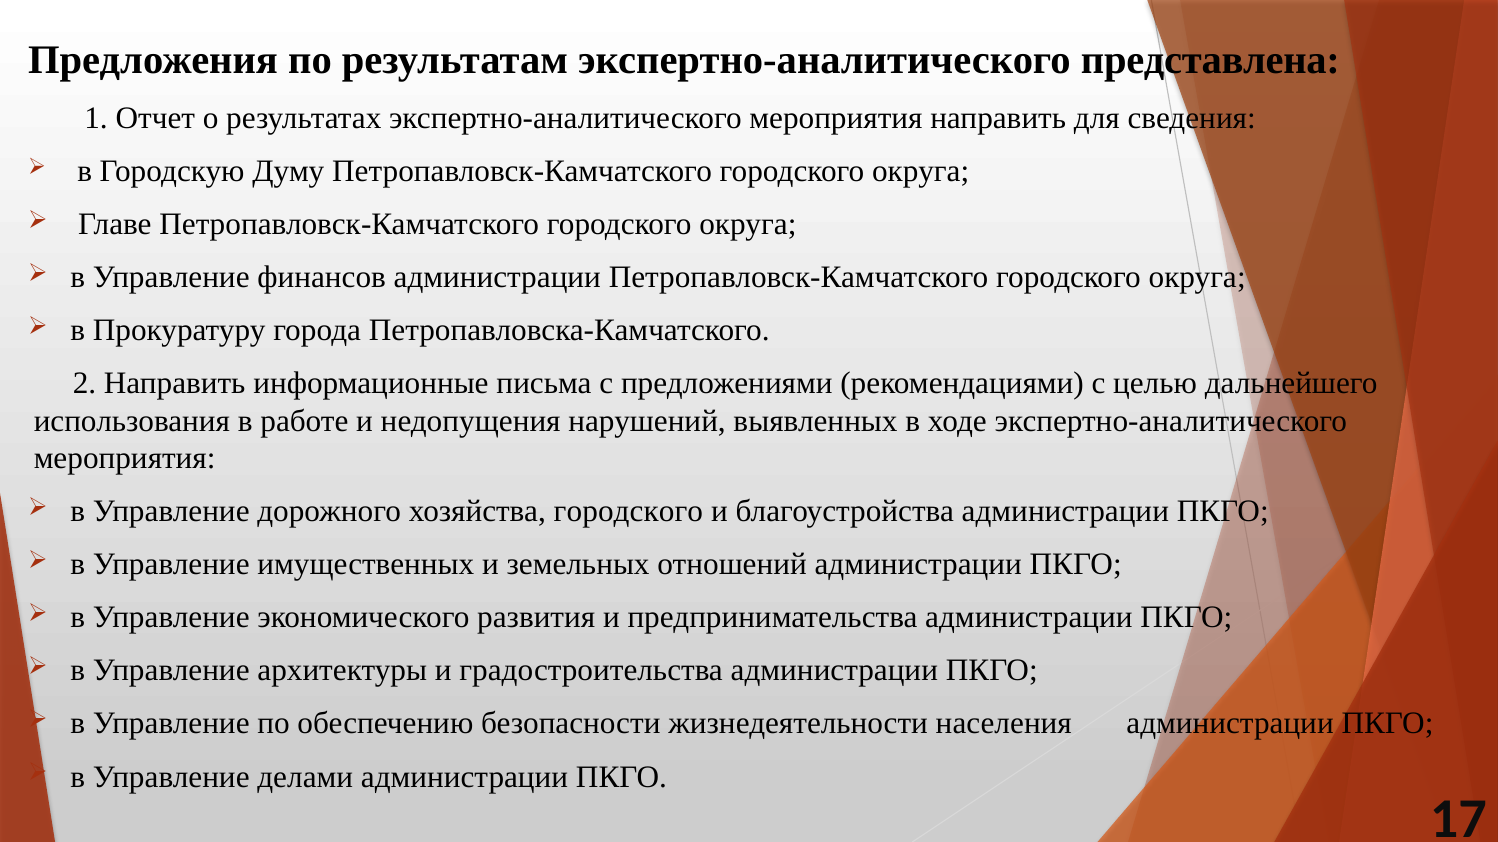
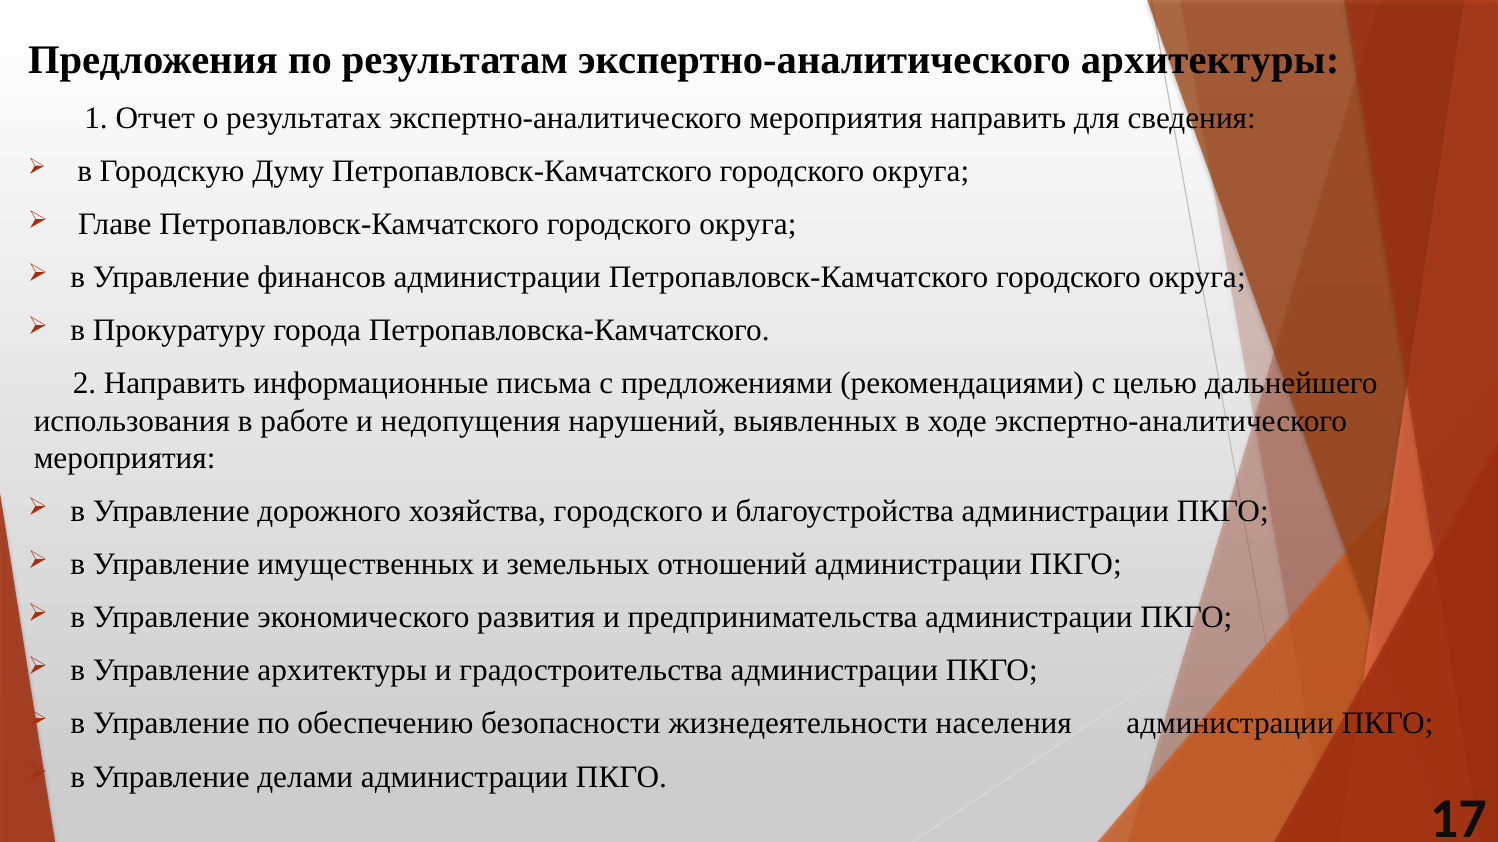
экспертно-аналитического представлена: представлена -> архитектуры
